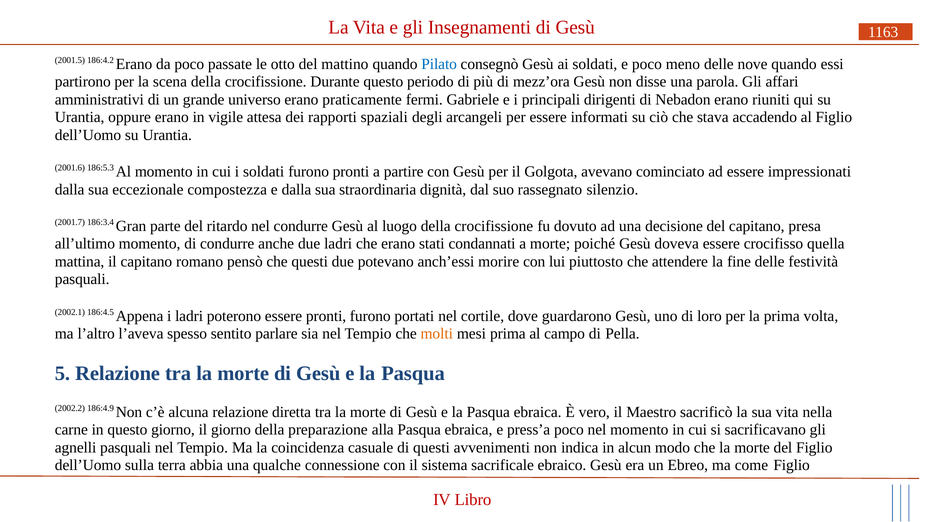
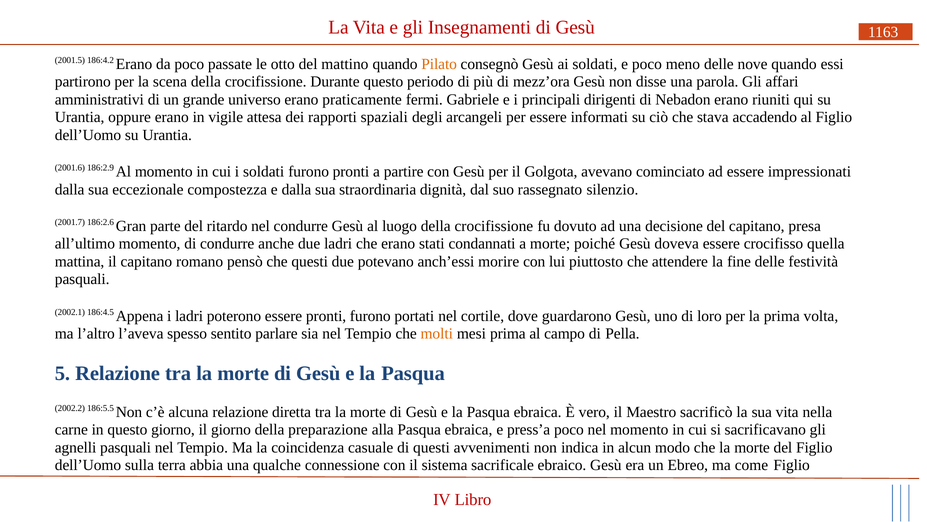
Pilato colour: blue -> orange
186:5.3: 186:5.3 -> 186:2.9
186:3.4: 186:3.4 -> 186:2.6
186:4.9: 186:4.9 -> 186:5.5
